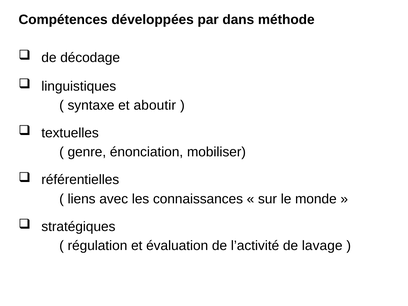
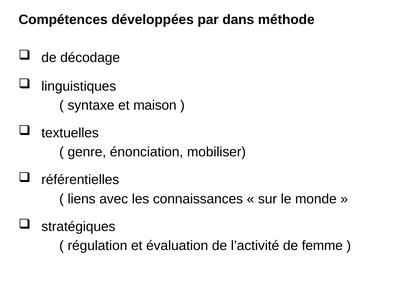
aboutir: aboutir -> maison
lavage: lavage -> femme
